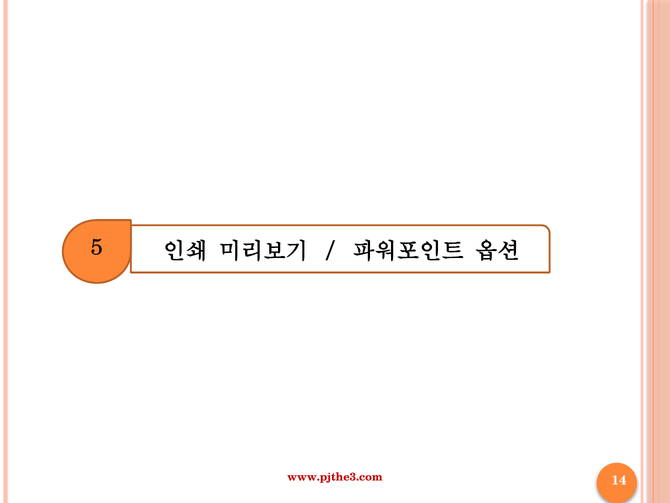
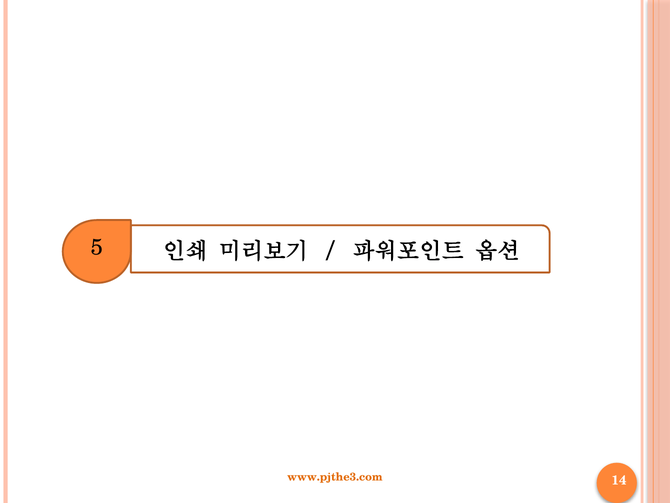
www.pjthe3.com colour: red -> orange
